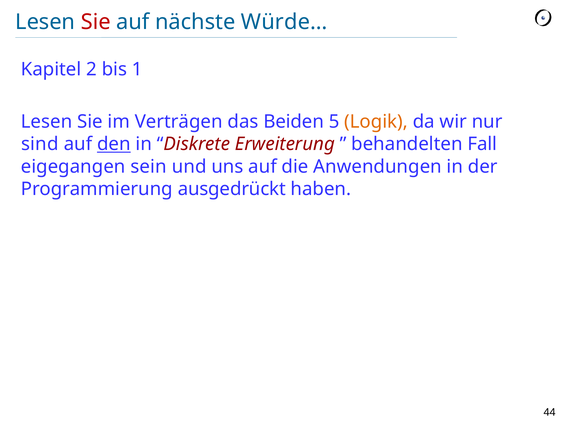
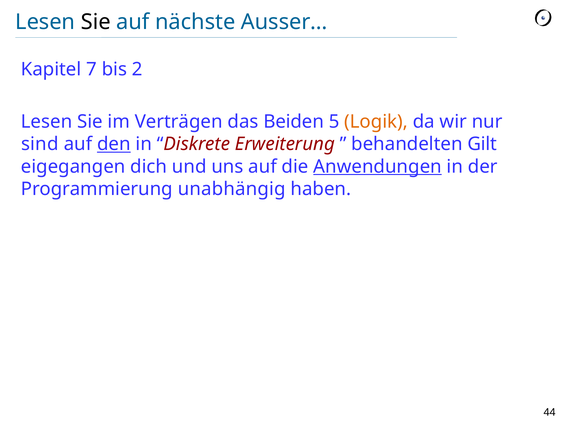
Sie at (96, 22) colour: red -> black
Würde…: Würde… -> Ausser…
2: 2 -> 7
1: 1 -> 2
Fall: Fall -> Gilt
sein: sein -> dich
Anwendungen underline: none -> present
ausgedrückt: ausgedrückt -> unabhängig
